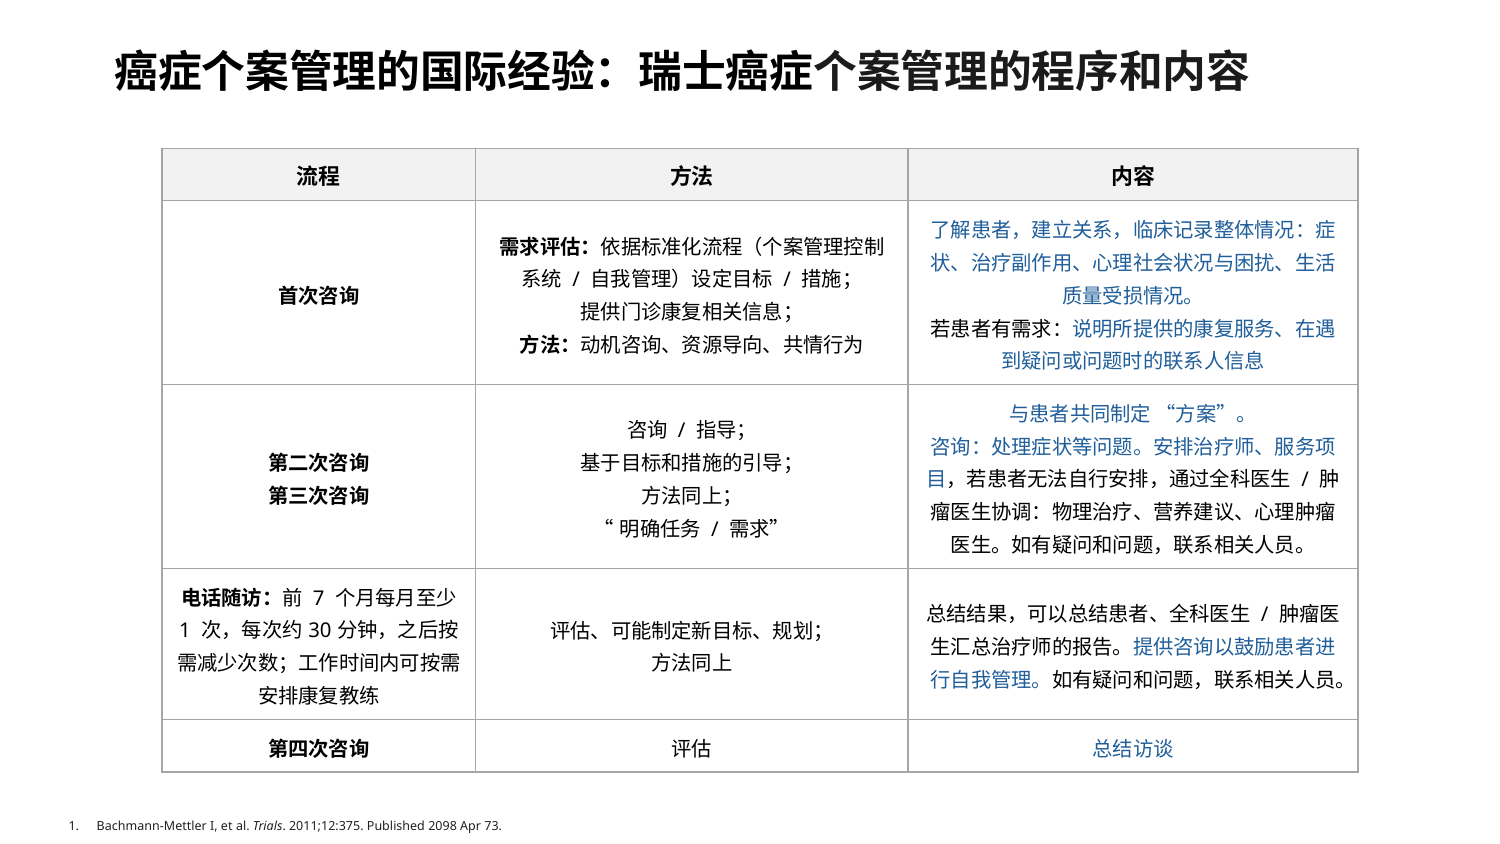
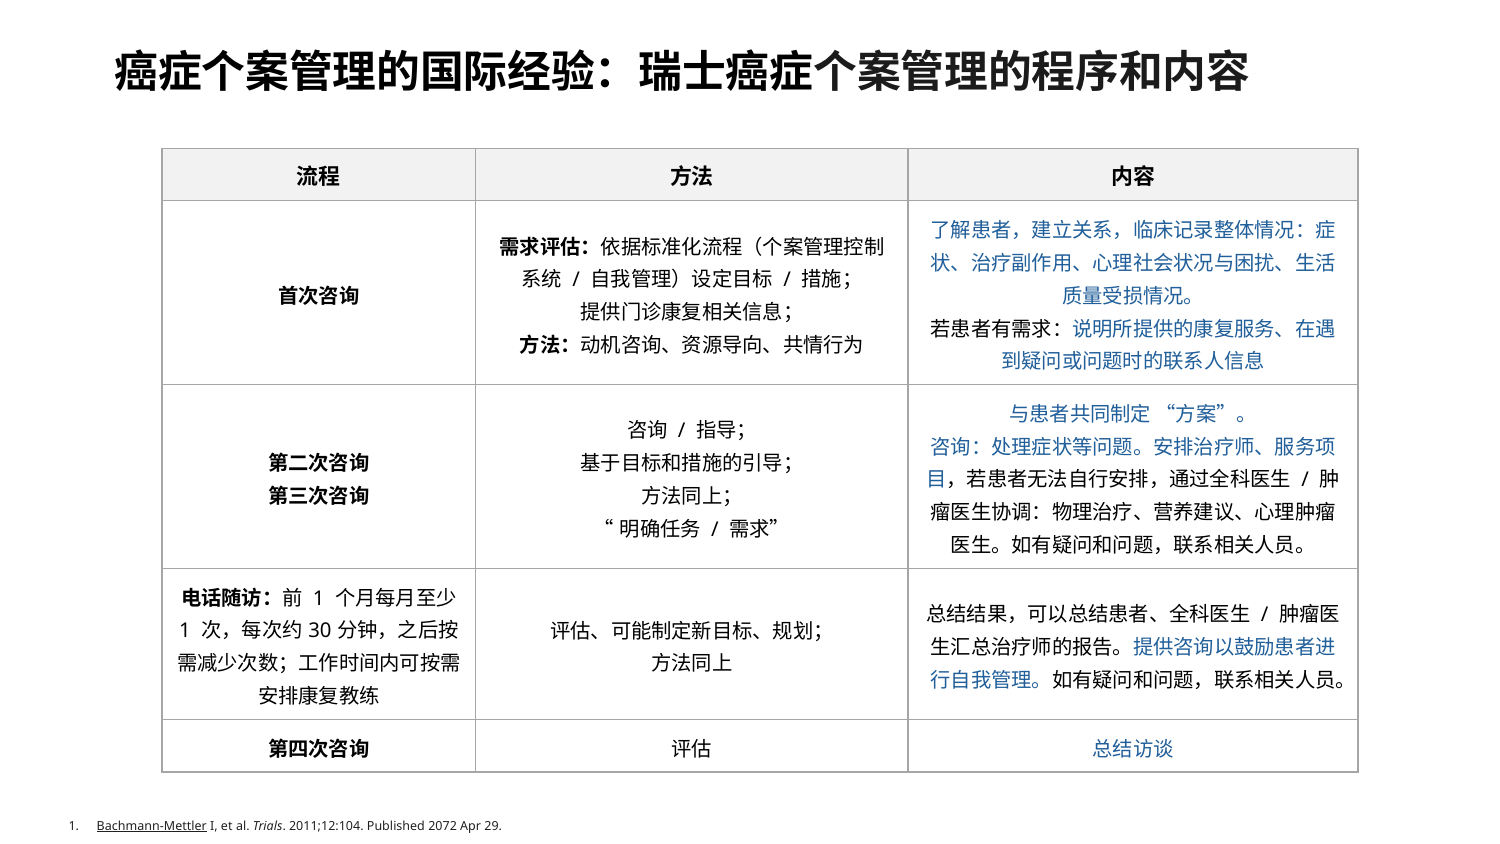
7 at (319, 598): 7 -> 1
Bachmann-Mettler underline: none -> present
2011;12:375: 2011;12:375 -> 2011;12:104
2098: 2098 -> 2072
73: 73 -> 29
